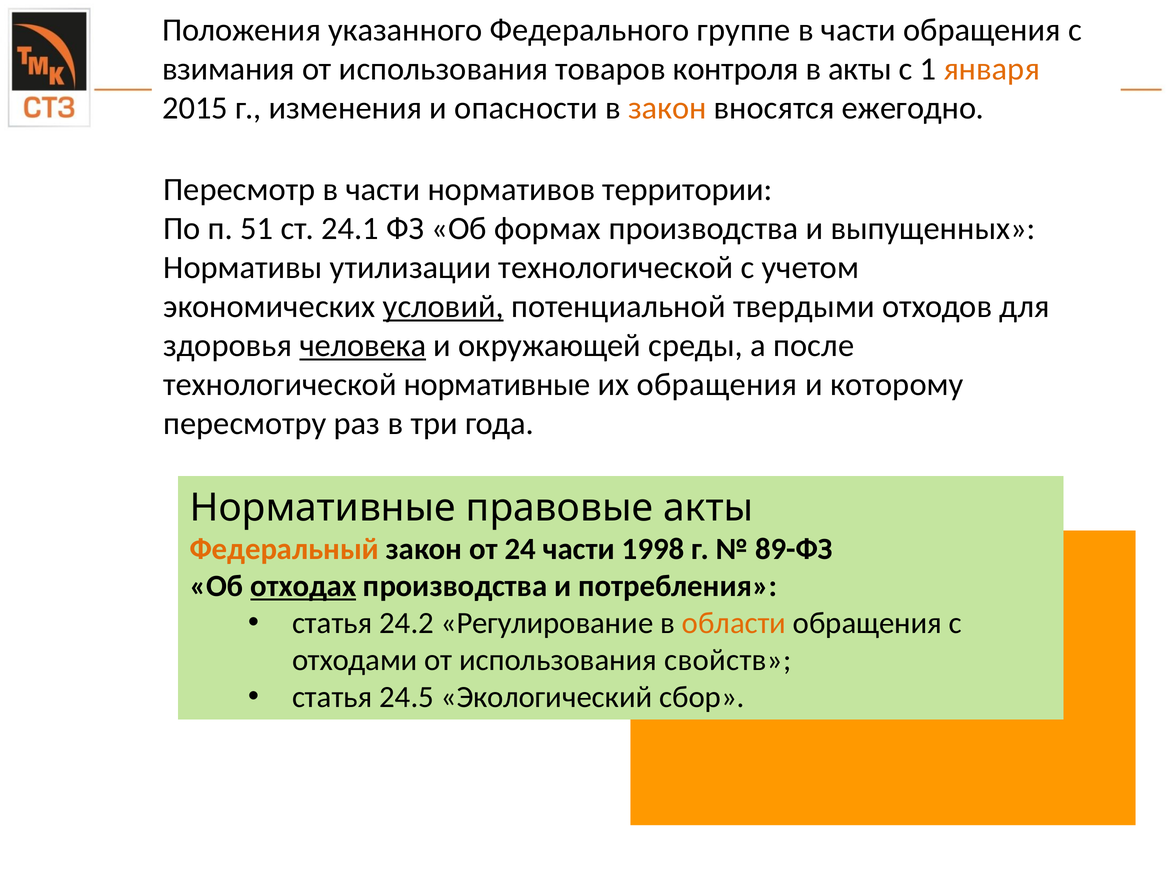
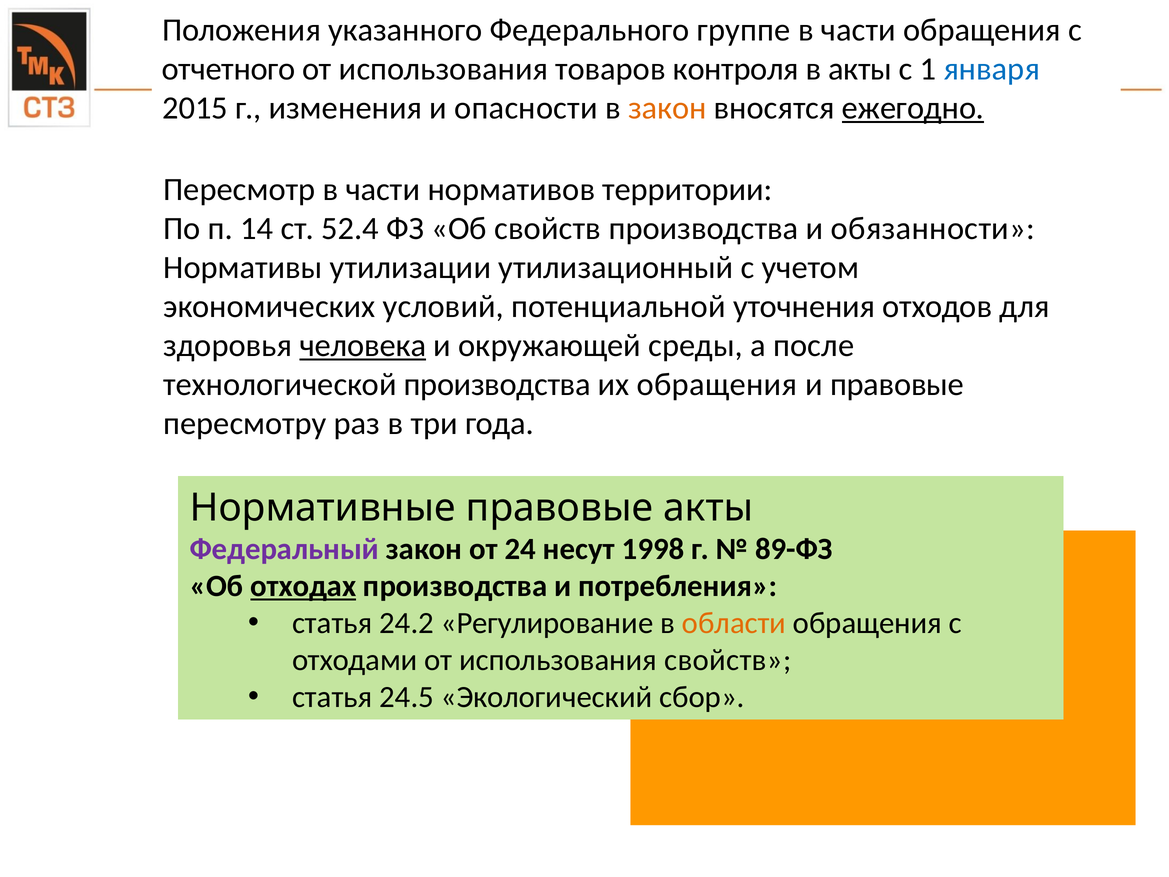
взимания: взимания -> отчетного
января colour: orange -> blue
ежегодно underline: none -> present
51: 51 -> 14
24.1: 24.1 -> 52.4
Об формах: формах -> свойств
выпущенных: выпущенных -> обязанности
утилизации технологической: технологической -> утилизационный
условий underline: present -> none
твердыми: твердыми -> уточнения
технологической нормативные: нормативные -> производства
и которому: которому -> правовые
Федеральный colour: orange -> purple
24 части: части -> несут
